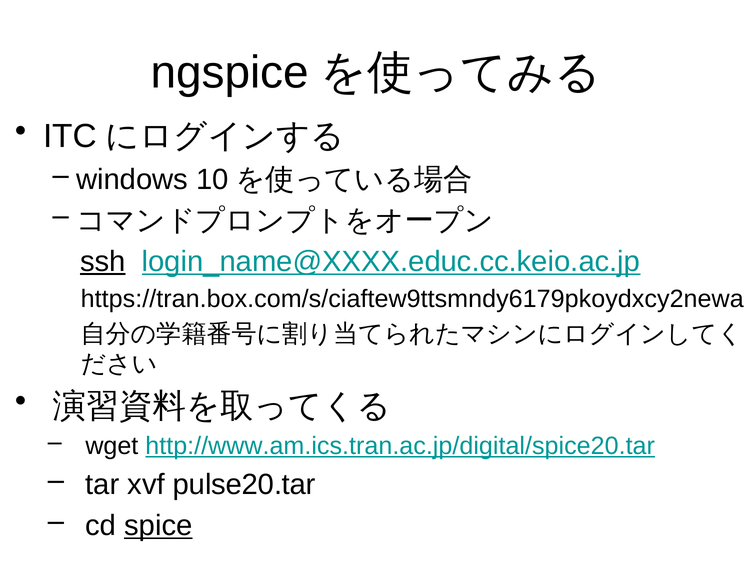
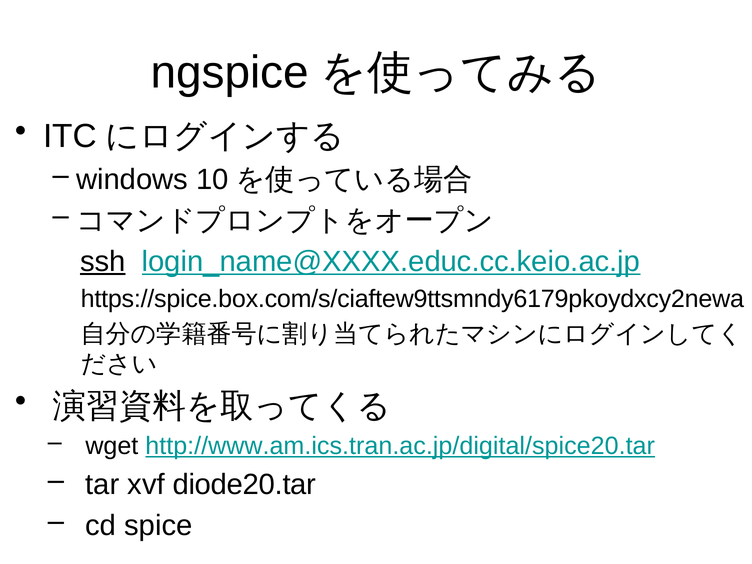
https://tran.box.com/s/ciaftew9ttsmndy6179pkoydxcy2newa: https://tran.box.com/s/ciaftew9ttsmndy6179pkoydxcy2newa -> https://spice.box.com/s/ciaftew9ttsmndy6179pkoydxcy2newa
pulse20.tar: pulse20.tar -> diode20.tar
spice underline: present -> none
